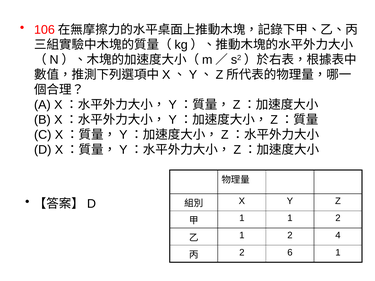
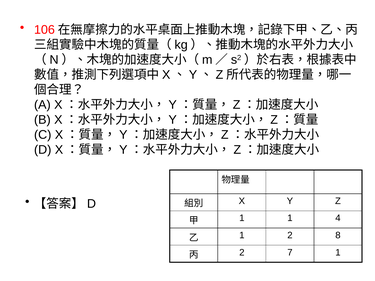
1 1 2: 2 -> 4
4: 4 -> 8
6: 6 -> 7
